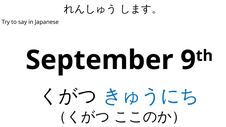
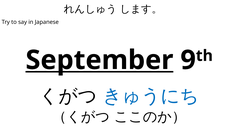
September underline: none -> present
